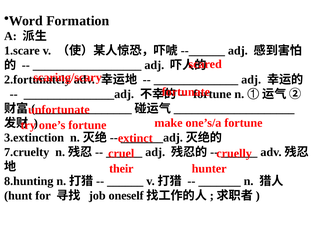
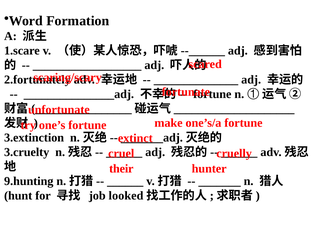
7.cruelty: 7.cruelty -> 3.cruelty
8.hunting: 8.hunting -> 9.hunting
oneself: oneself -> looked
